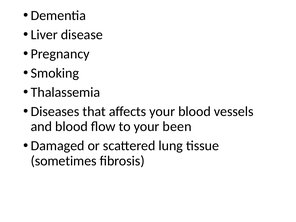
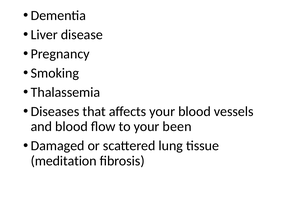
sometimes: sometimes -> meditation
